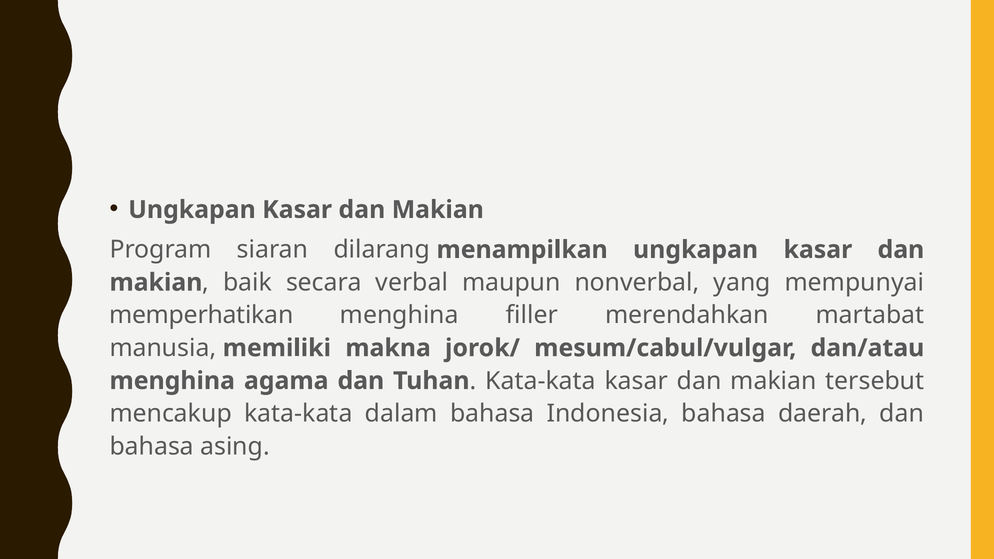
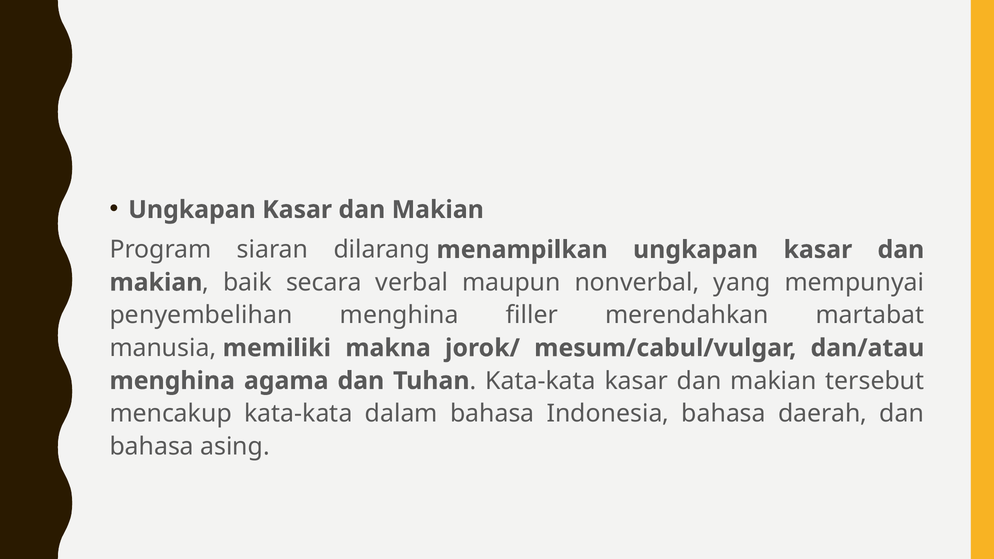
memperhatikan: memperhatikan -> penyembelihan
